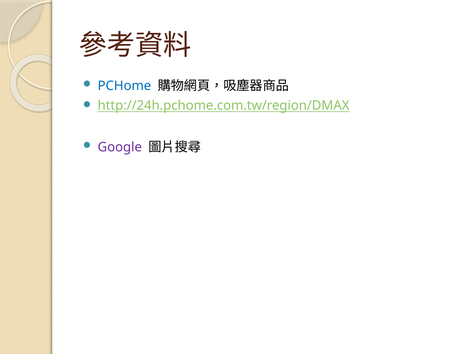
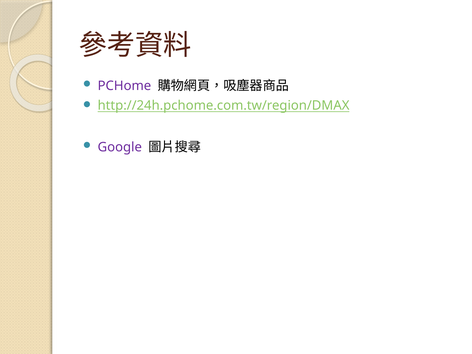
PCHome colour: blue -> purple
